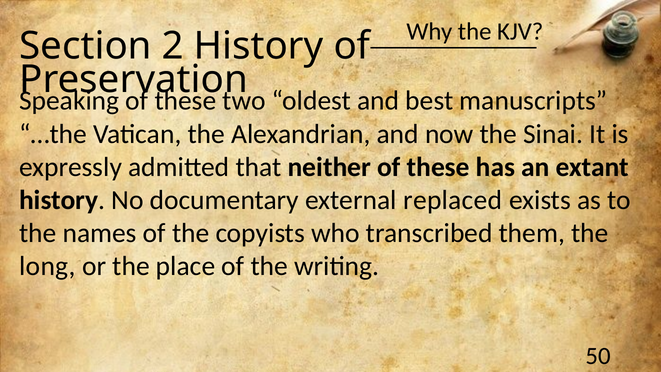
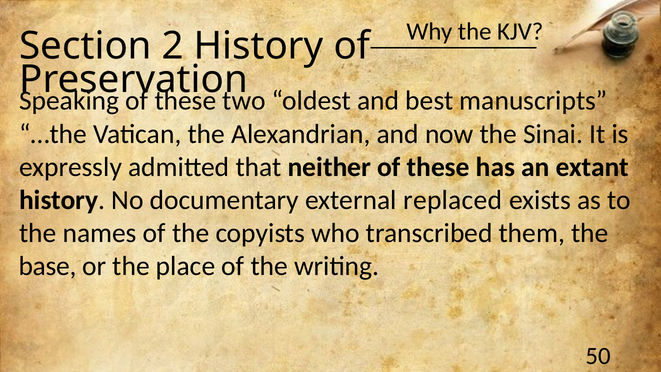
long: long -> base
